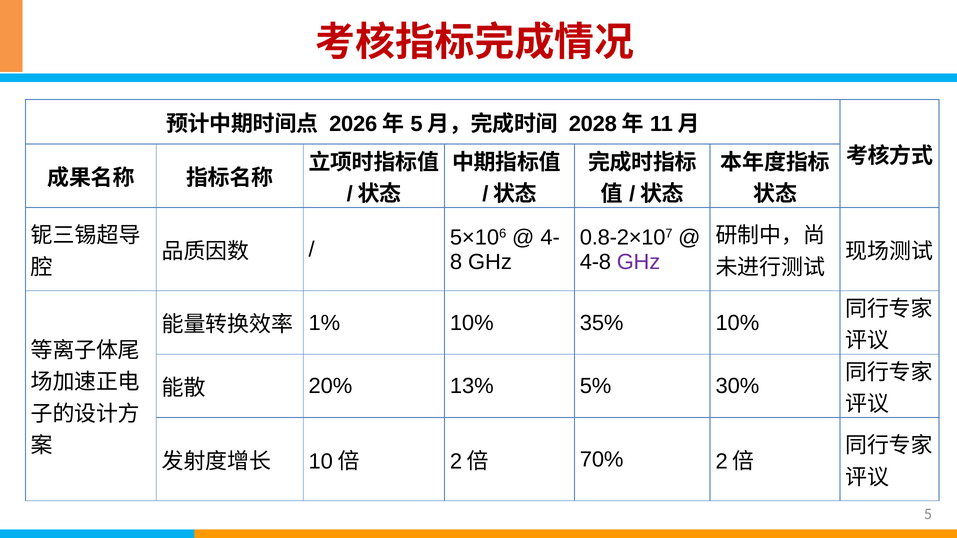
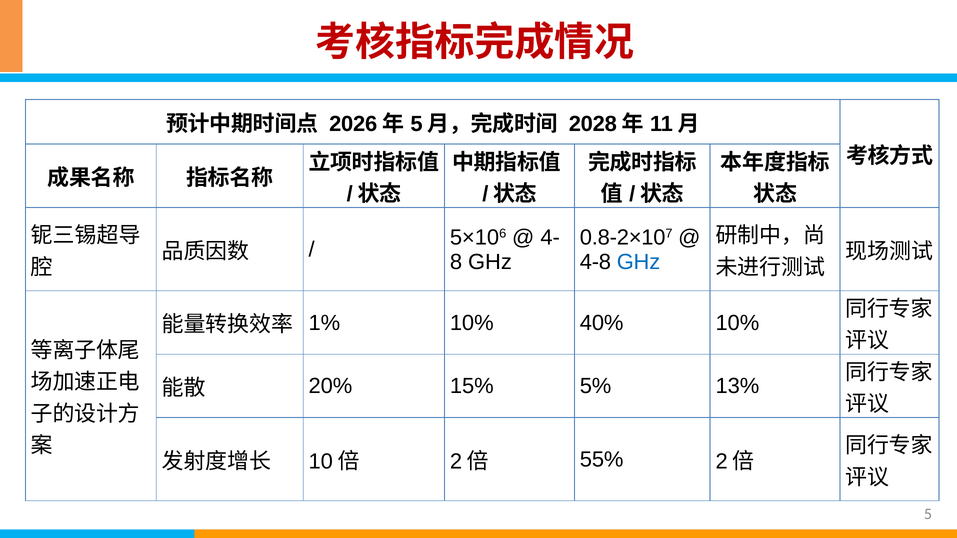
GHz at (638, 262) colour: purple -> blue
35%: 35% -> 40%
13%: 13% -> 15%
30%: 30% -> 13%
70%: 70% -> 55%
